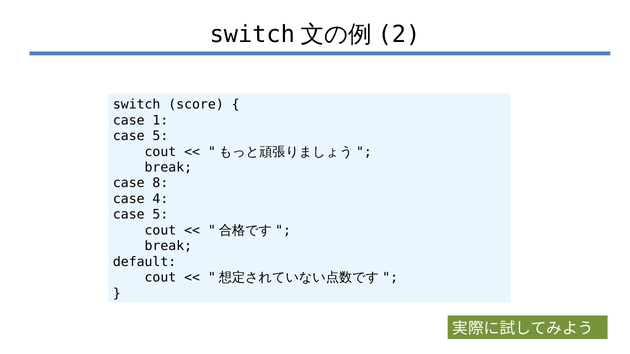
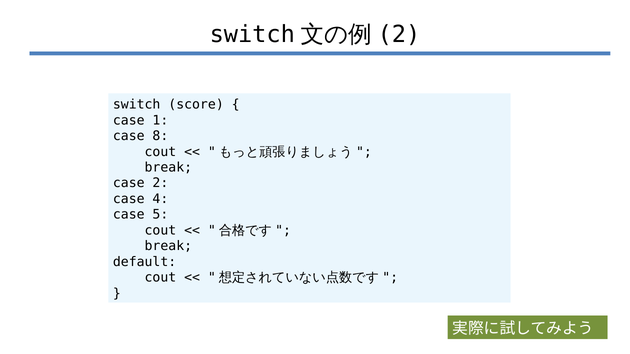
5 at (160, 136): 5 -> 8
case 8: 8 -> 2
